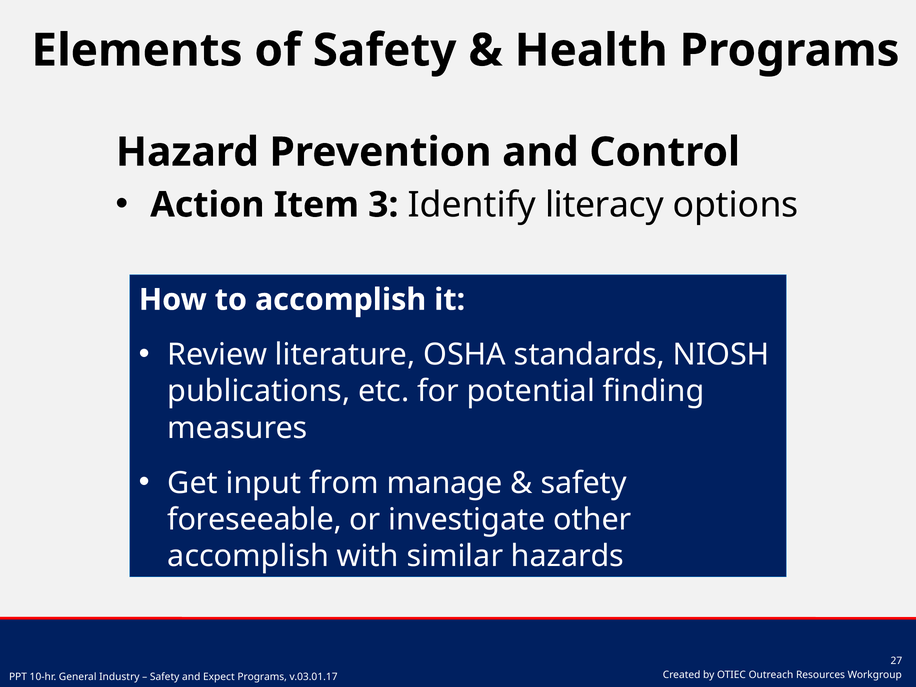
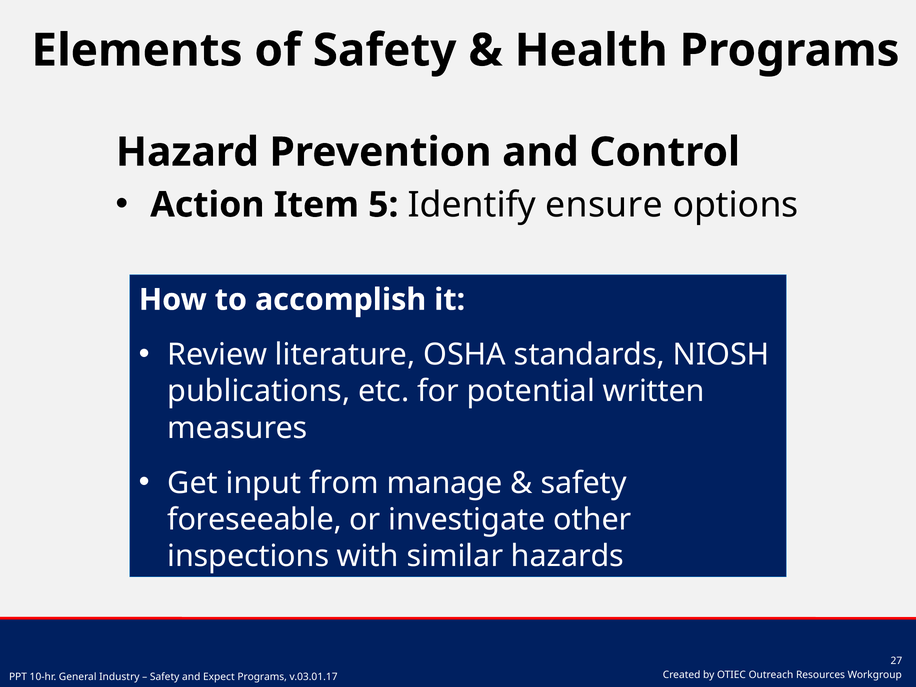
3: 3 -> 5
literacy: literacy -> ensure
finding: finding -> written
accomplish at (248, 556): accomplish -> inspections
